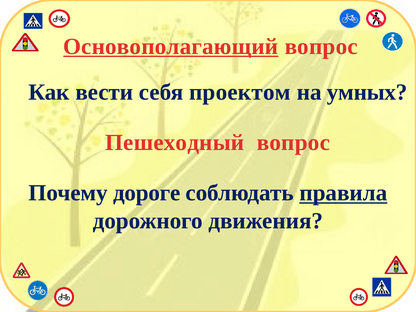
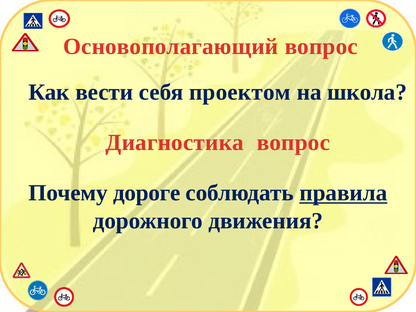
Основополагающий underline: present -> none
умных: умных -> школа
Пешеходный: Пешеходный -> Диагностика
